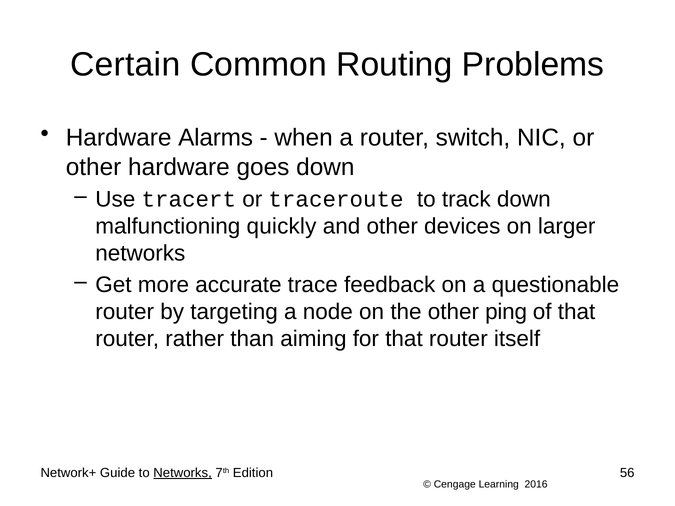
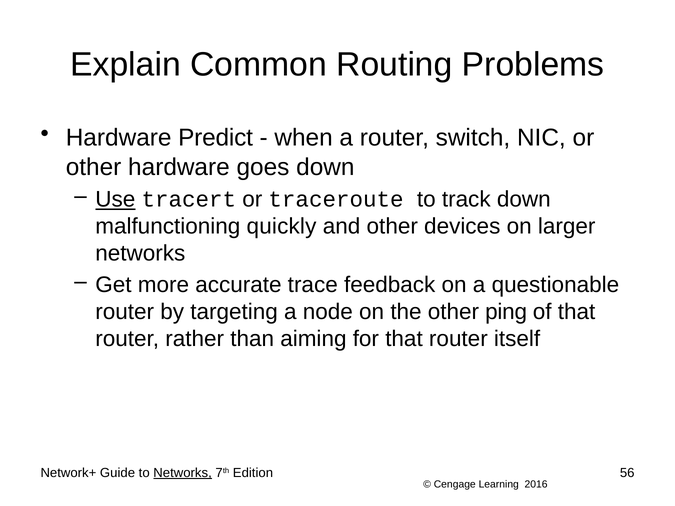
Certain: Certain -> Explain
Alarms: Alarms -> Predict
Use underline: none -> present
